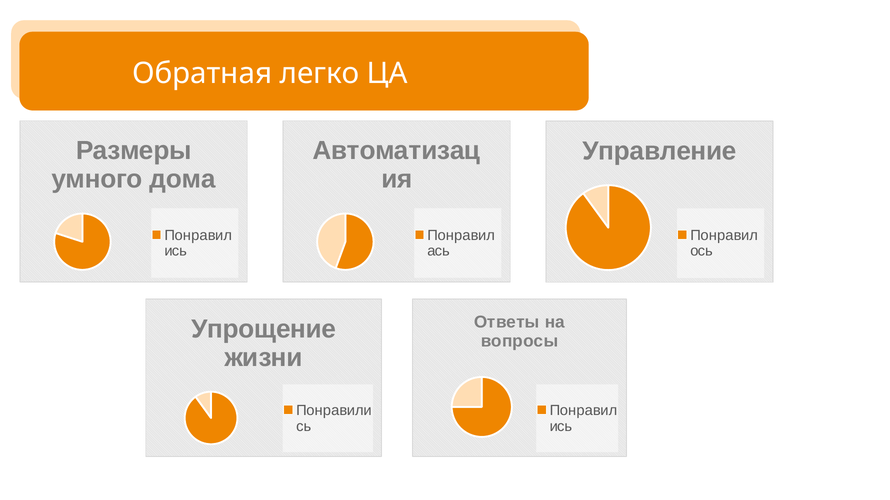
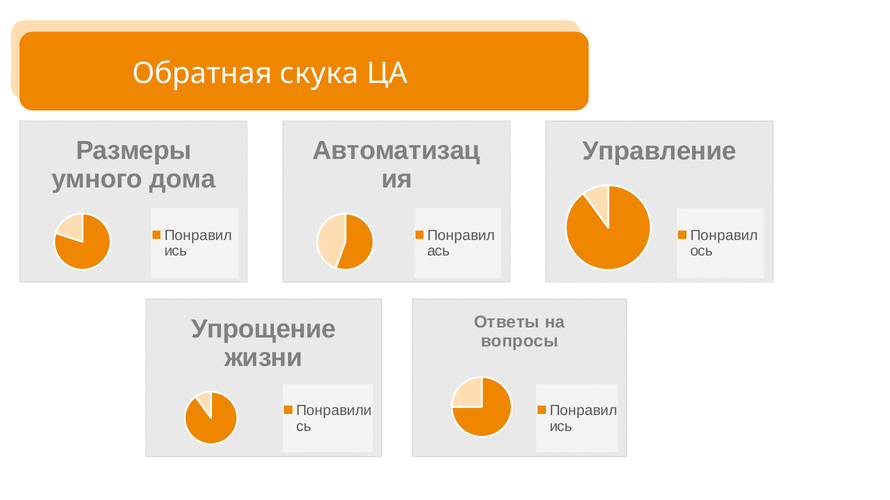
легко: легко -> скука
